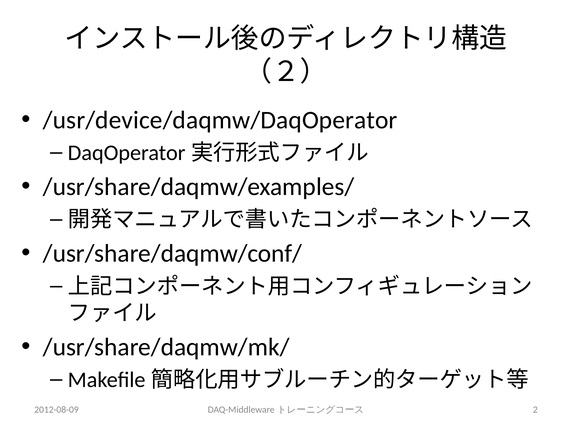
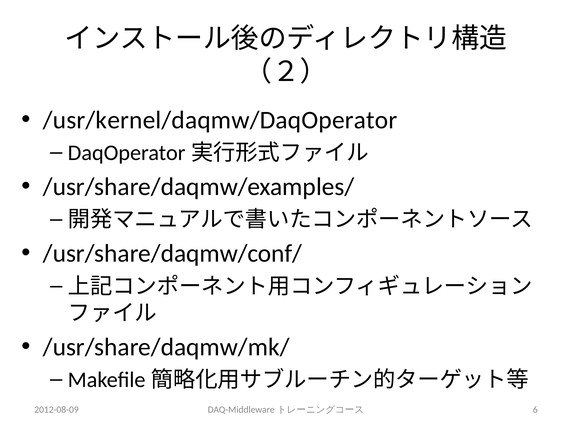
/usr/device/daqmw/DaqOperator: /usr/device/daqmw/DaqOperator -> /usr/kernel/daqmw/DaqOperator
2: 2 -> 6
